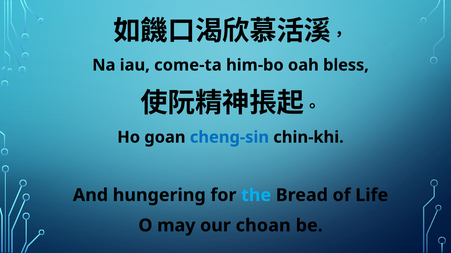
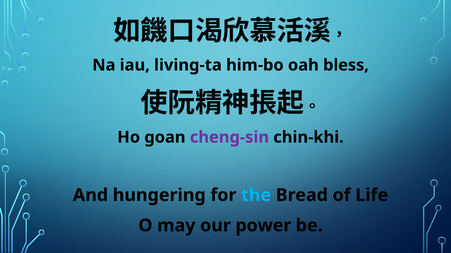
come-ta: come-ta -> living-ta
cheng-sin colour: blue -> purple
choan: choan -> power
